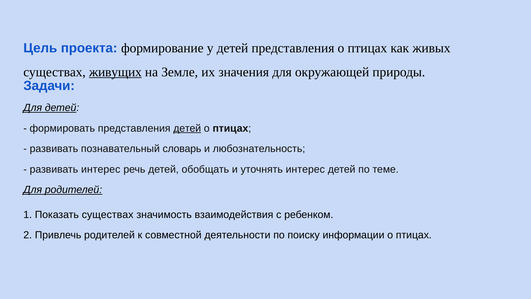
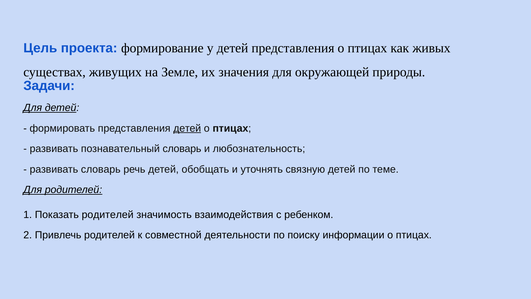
живущих underline: present -> none
развивать интерес: интерес -> словарь
уточнять интерес: интерес -> связную
Показать существах: существах -> родителей
